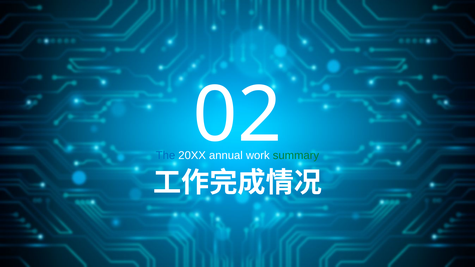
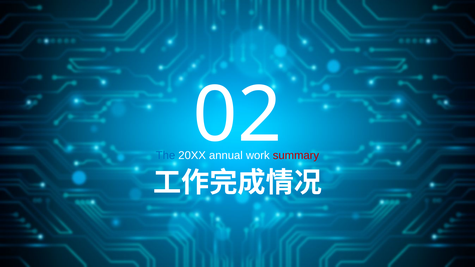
summary colour: green -> red
